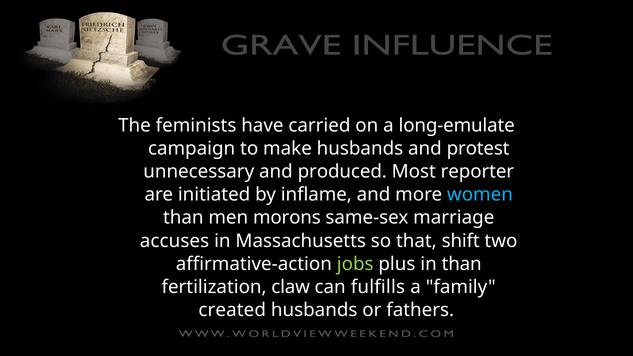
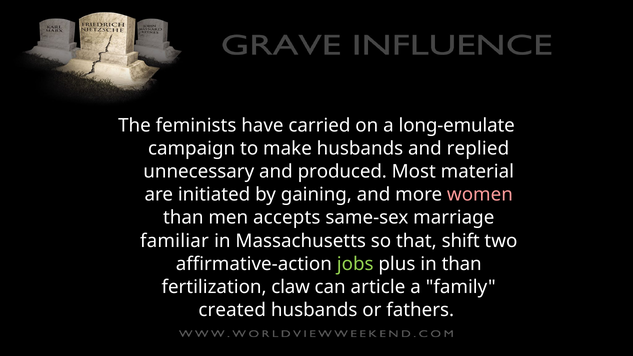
protest: protest -> replied
reporter: reporter -> material
inflame: inflame -> gaining
women colour: light blue -> pink
morons: morons -> accepts
accuses: accuses -> familiar
fulfills: fulfills -> article
